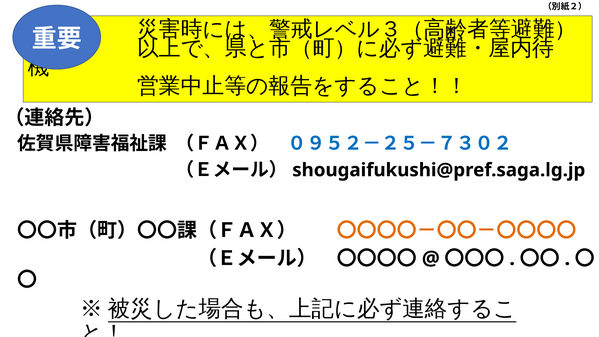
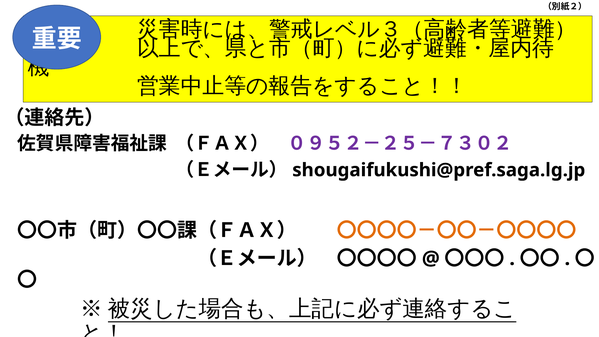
０９５２－２５－７３０２ colour: blue -> purple
